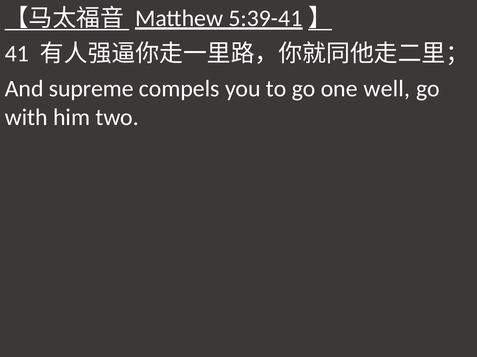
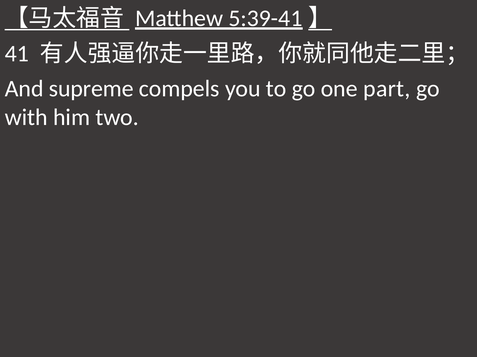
well: well -> part
